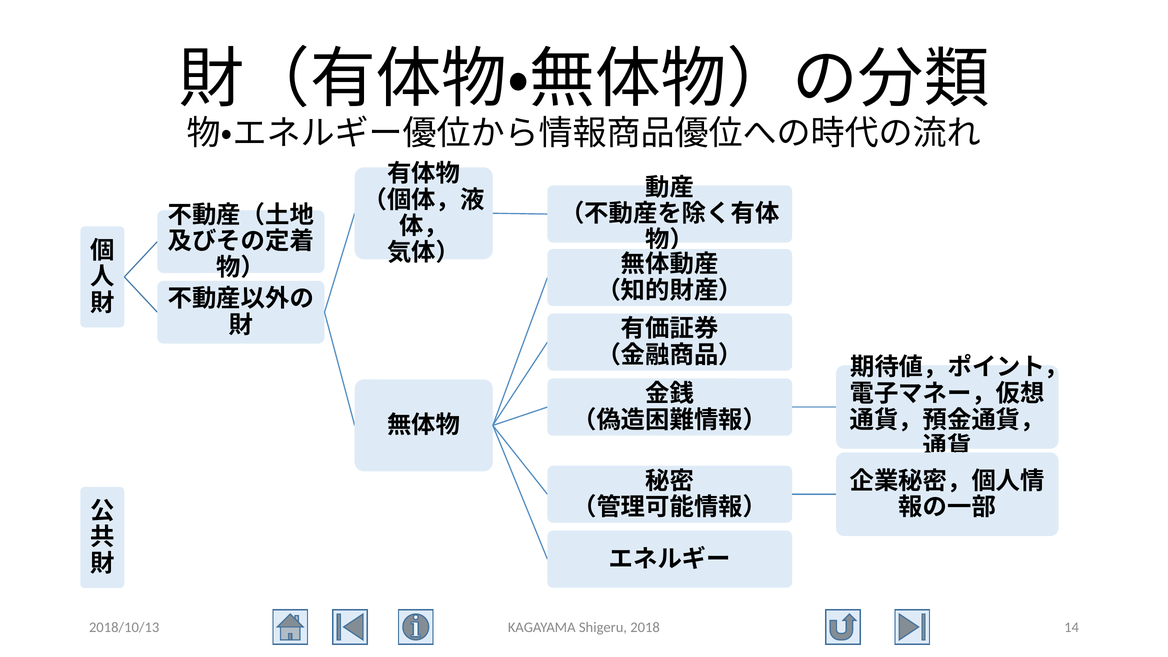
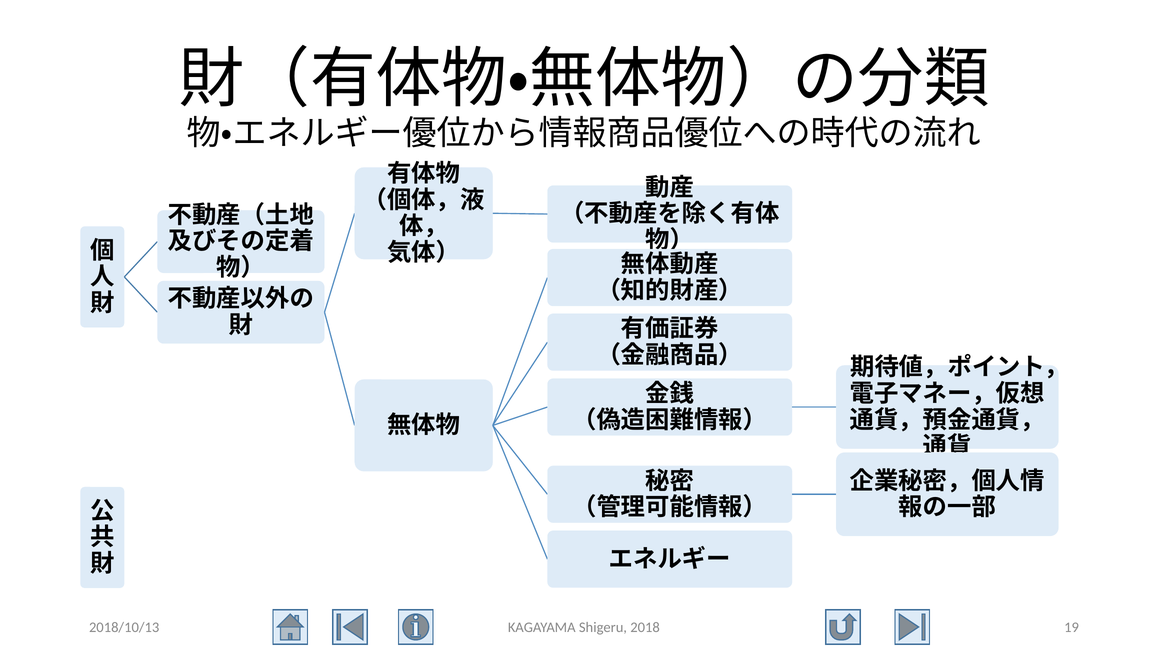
14: 14 -> 19
